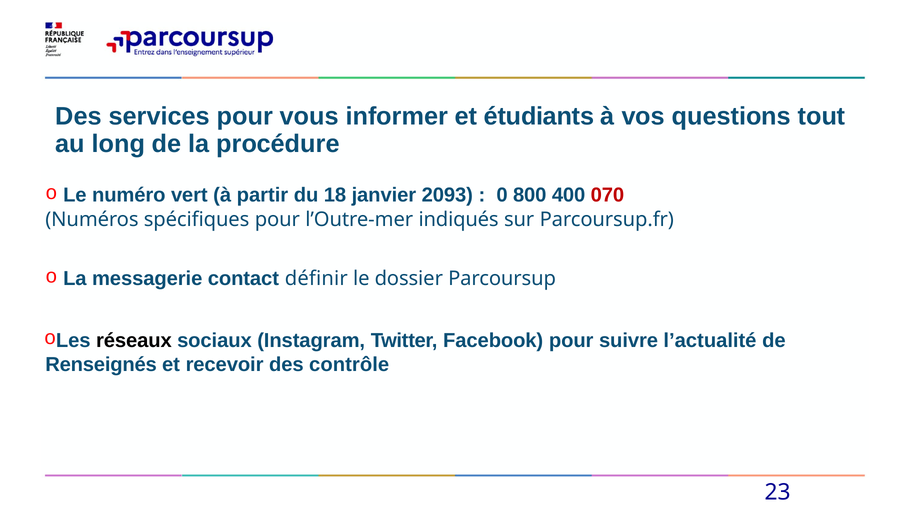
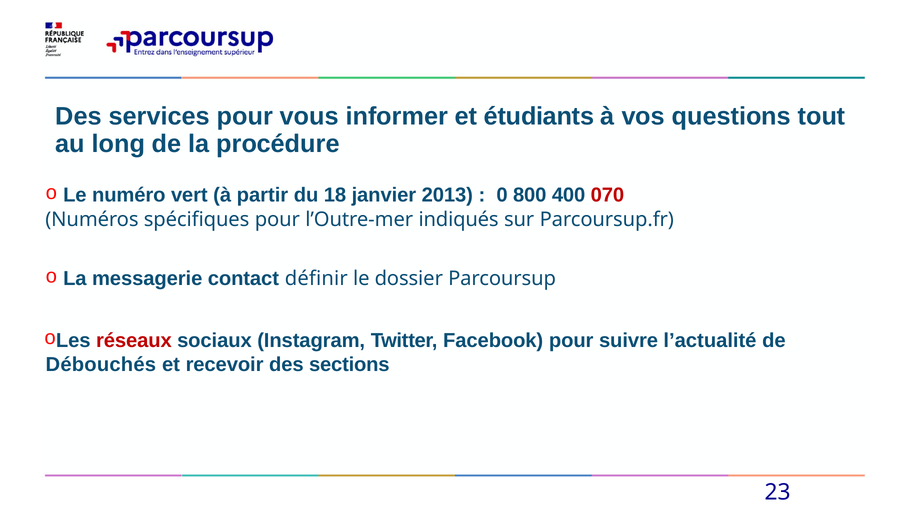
2093: 2093 -> 2013
réseaux colour: black -> red
Renseignés: Renseignés -> Débouchés
contrôle: contrôle -> sections
